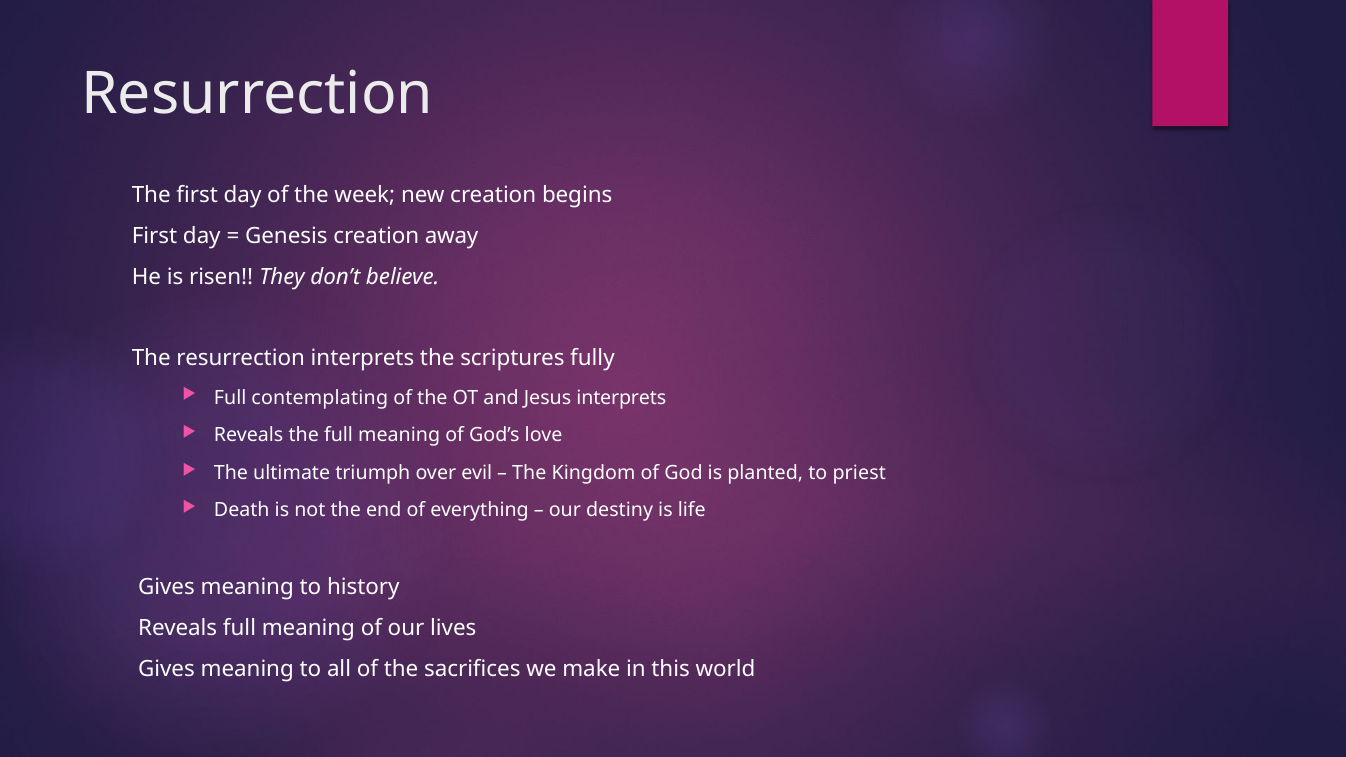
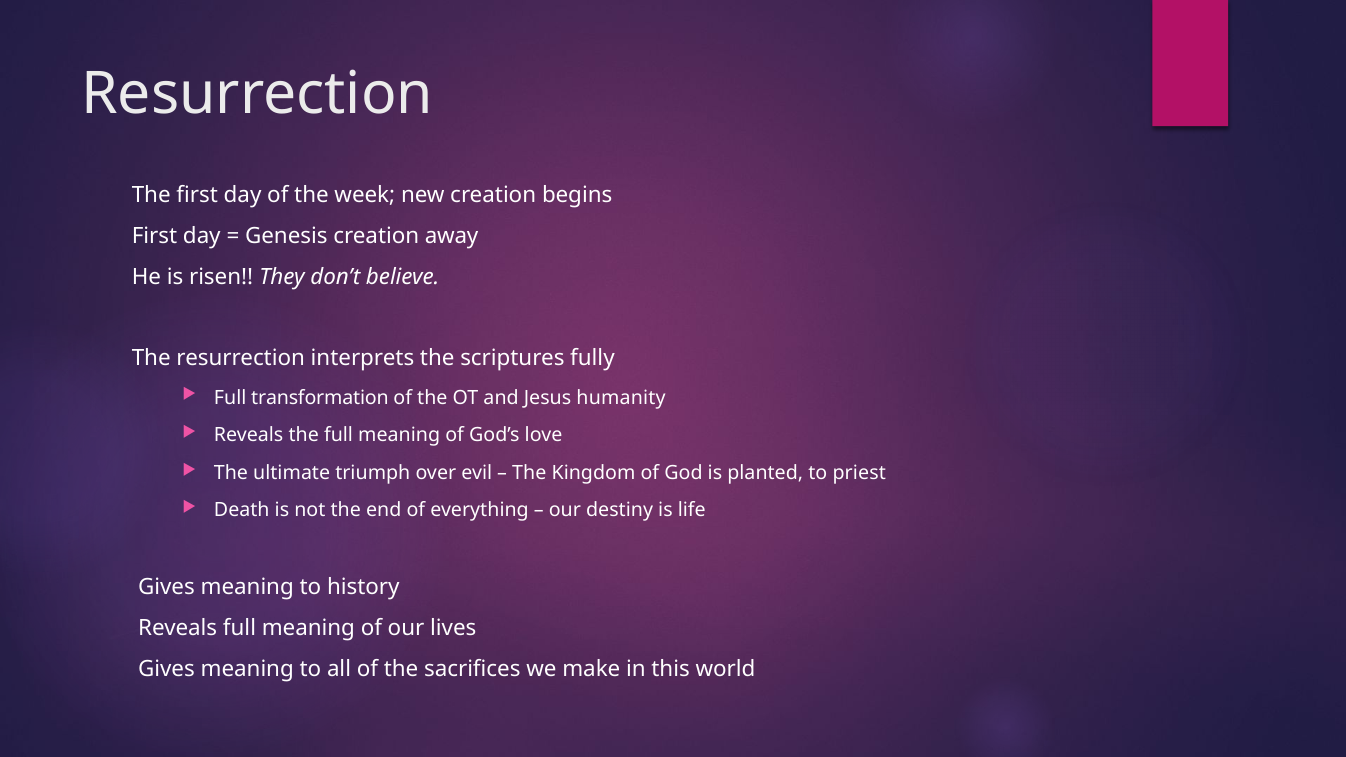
contemplating: contemplating -> transformation
Jesus interprets: interprets -> humanity
